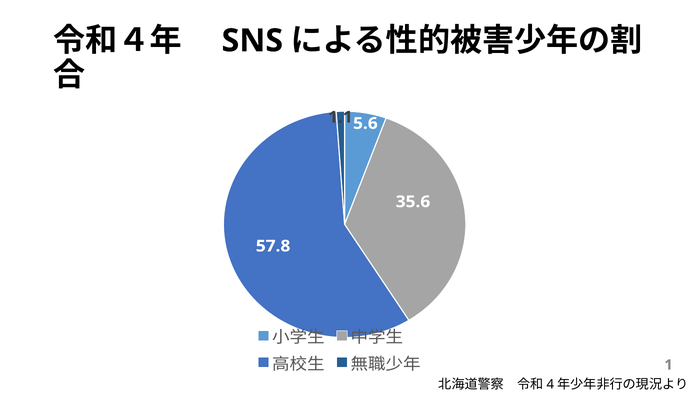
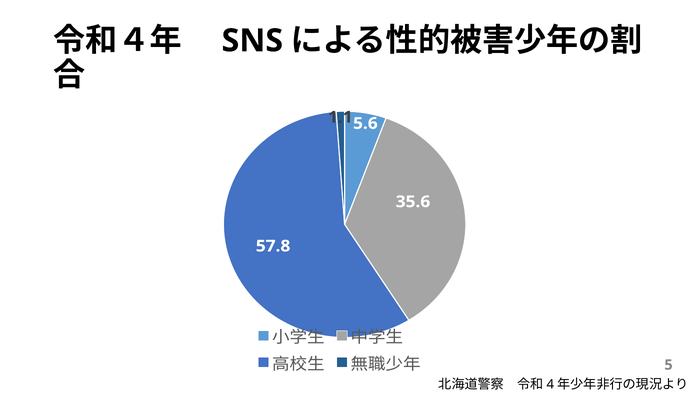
1: 1 -> 5
